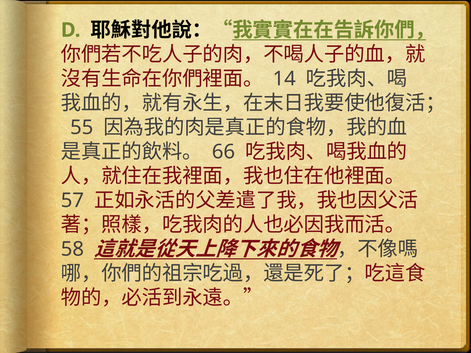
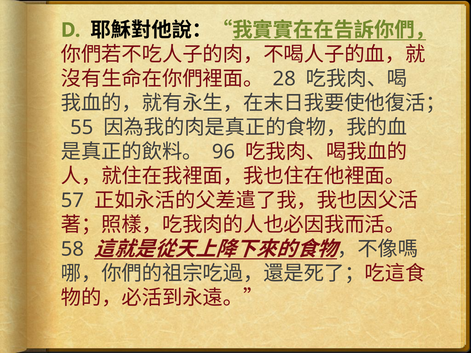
14: 14 -> 28
66: 66 -> 96
